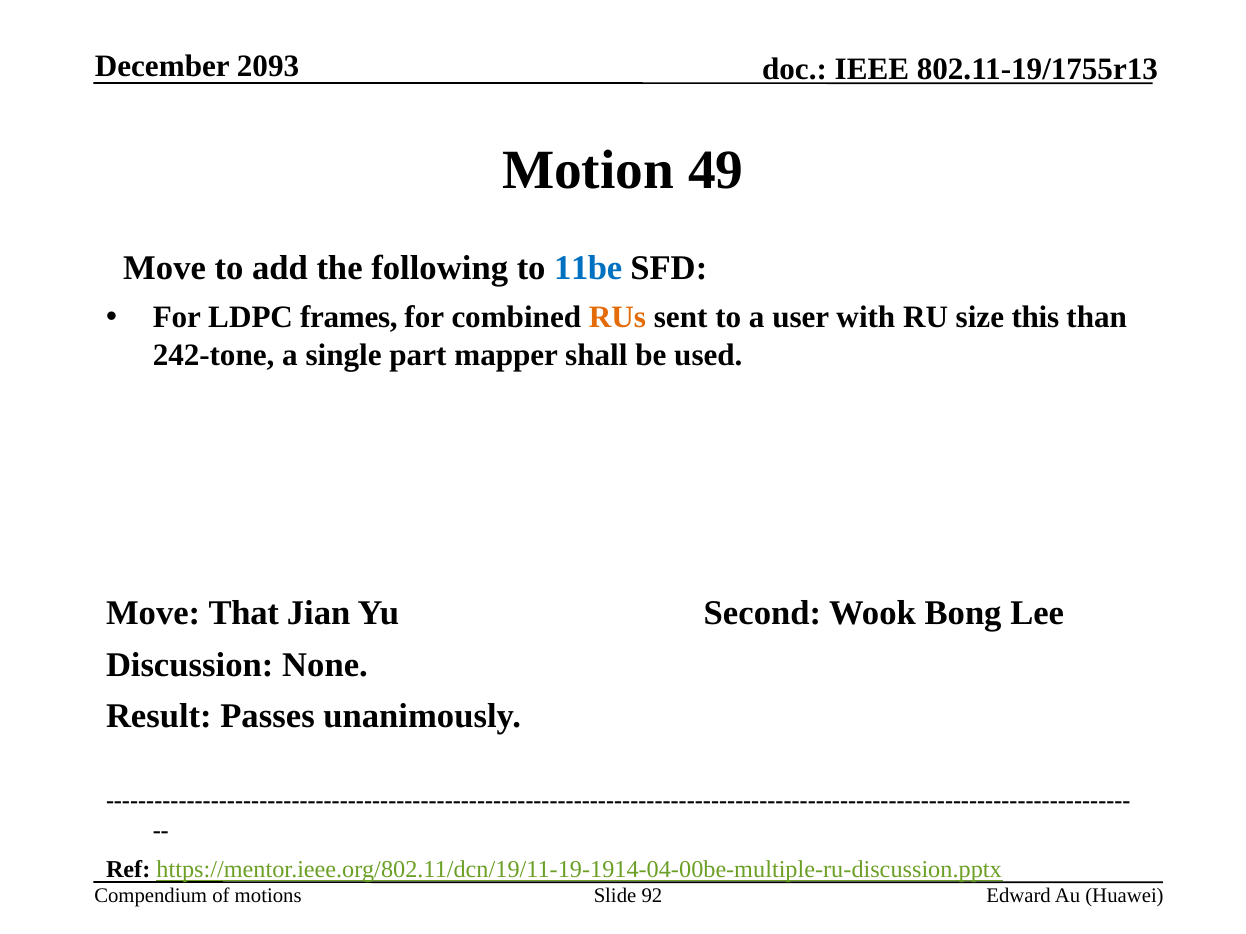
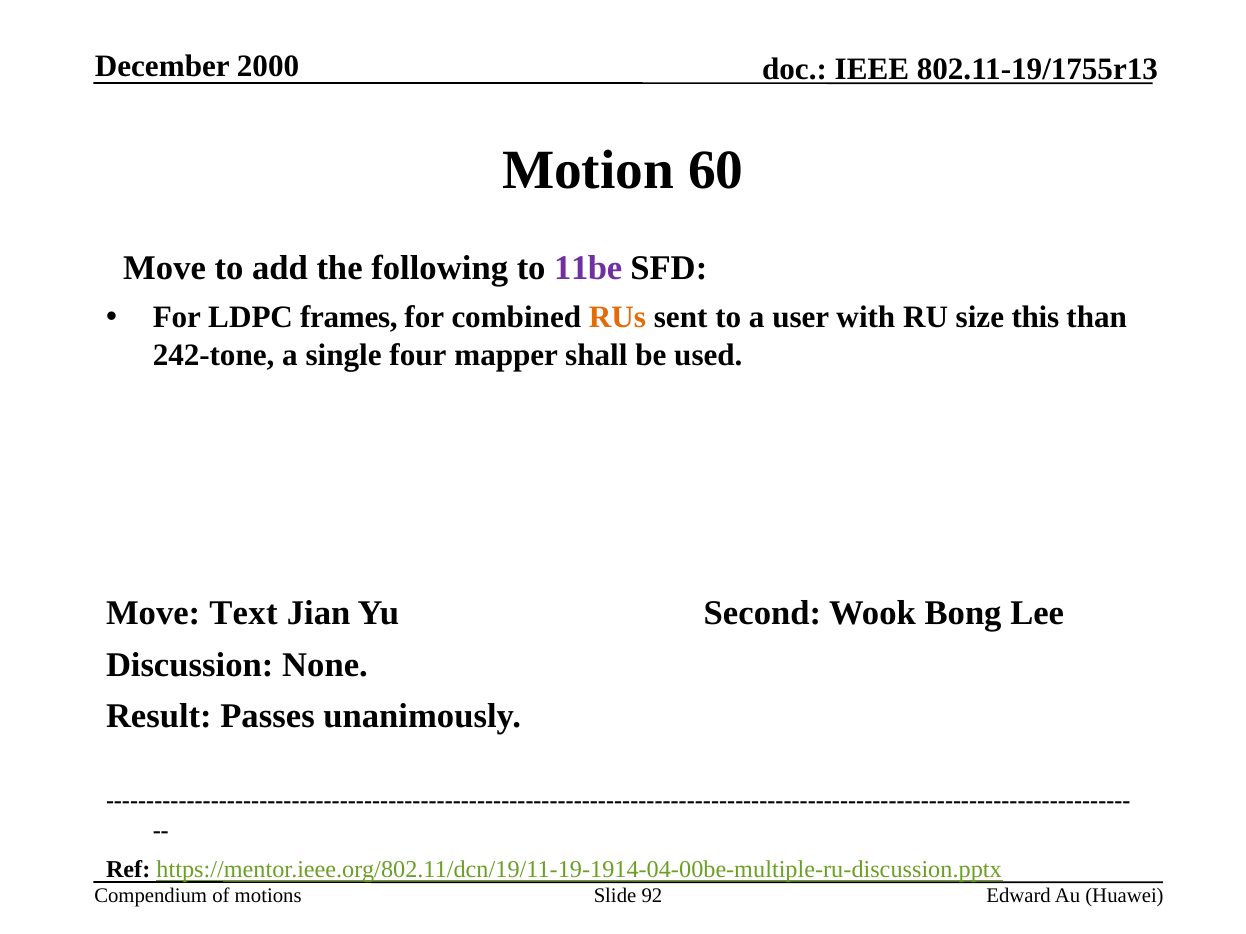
2093: 2093 -> 2000
49: 49 -> 60
11be colour: blue -> purple
part: part -> four
That: That -> Text
